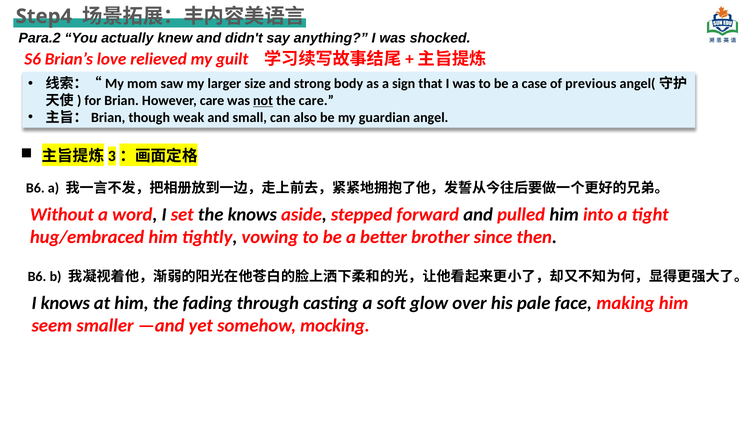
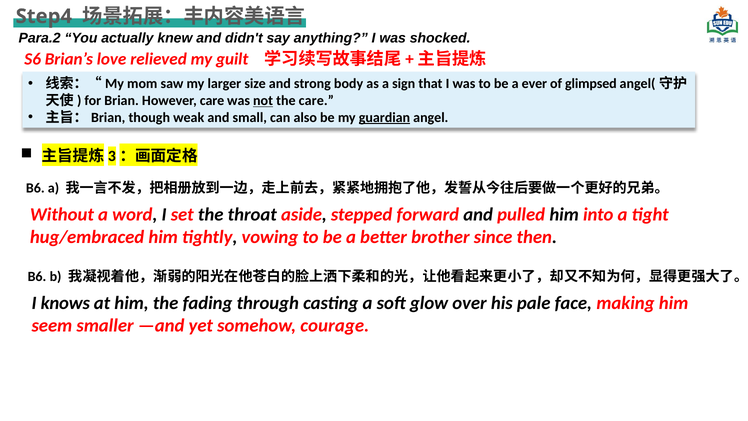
case: case -> ever
previous: previous -> glimpsed
guardian underline: none -> present
the knows: knows -> throat
mocking: mocking -> courage
